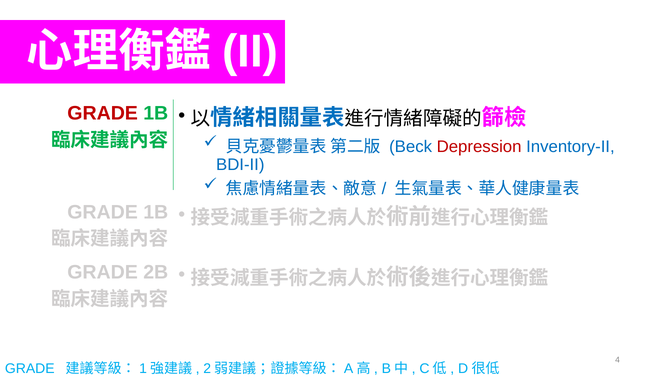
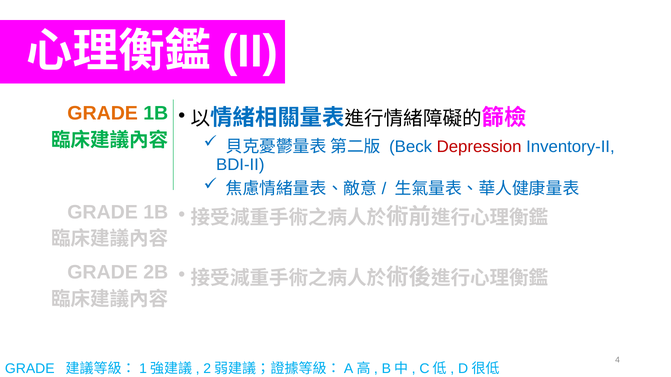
GRADE at (103, 113) colour: red -> orange
